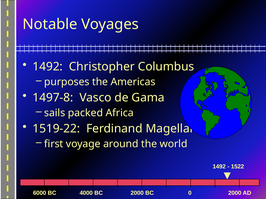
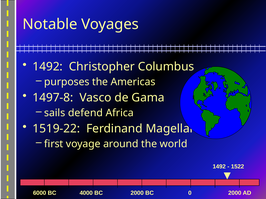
packed: packed -> defend
